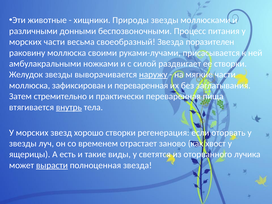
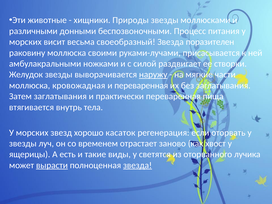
морских части: части -> висит
зафиксирован: зафиксирован -> кровожадная
Затем стремительно: стремительно -> заглатывания
внутрь underline: present -> none
хорошо створки: створки -> касаток
звезда at (138, 165) underline: none -> present
